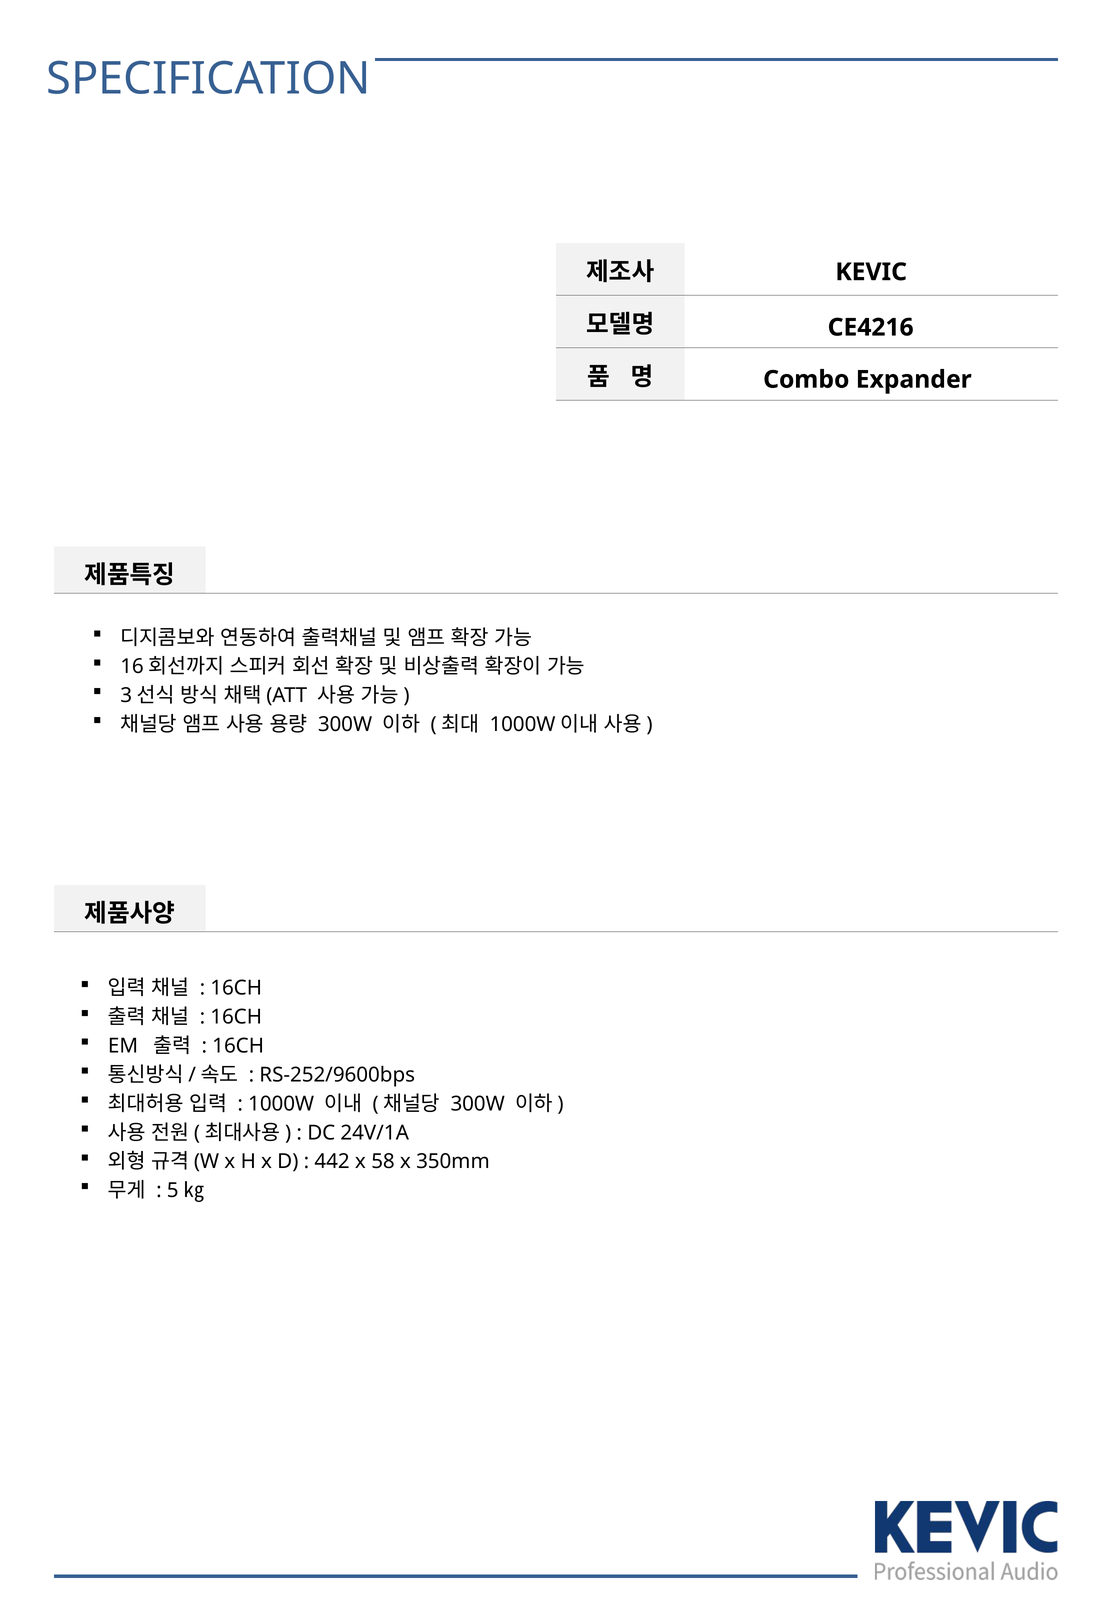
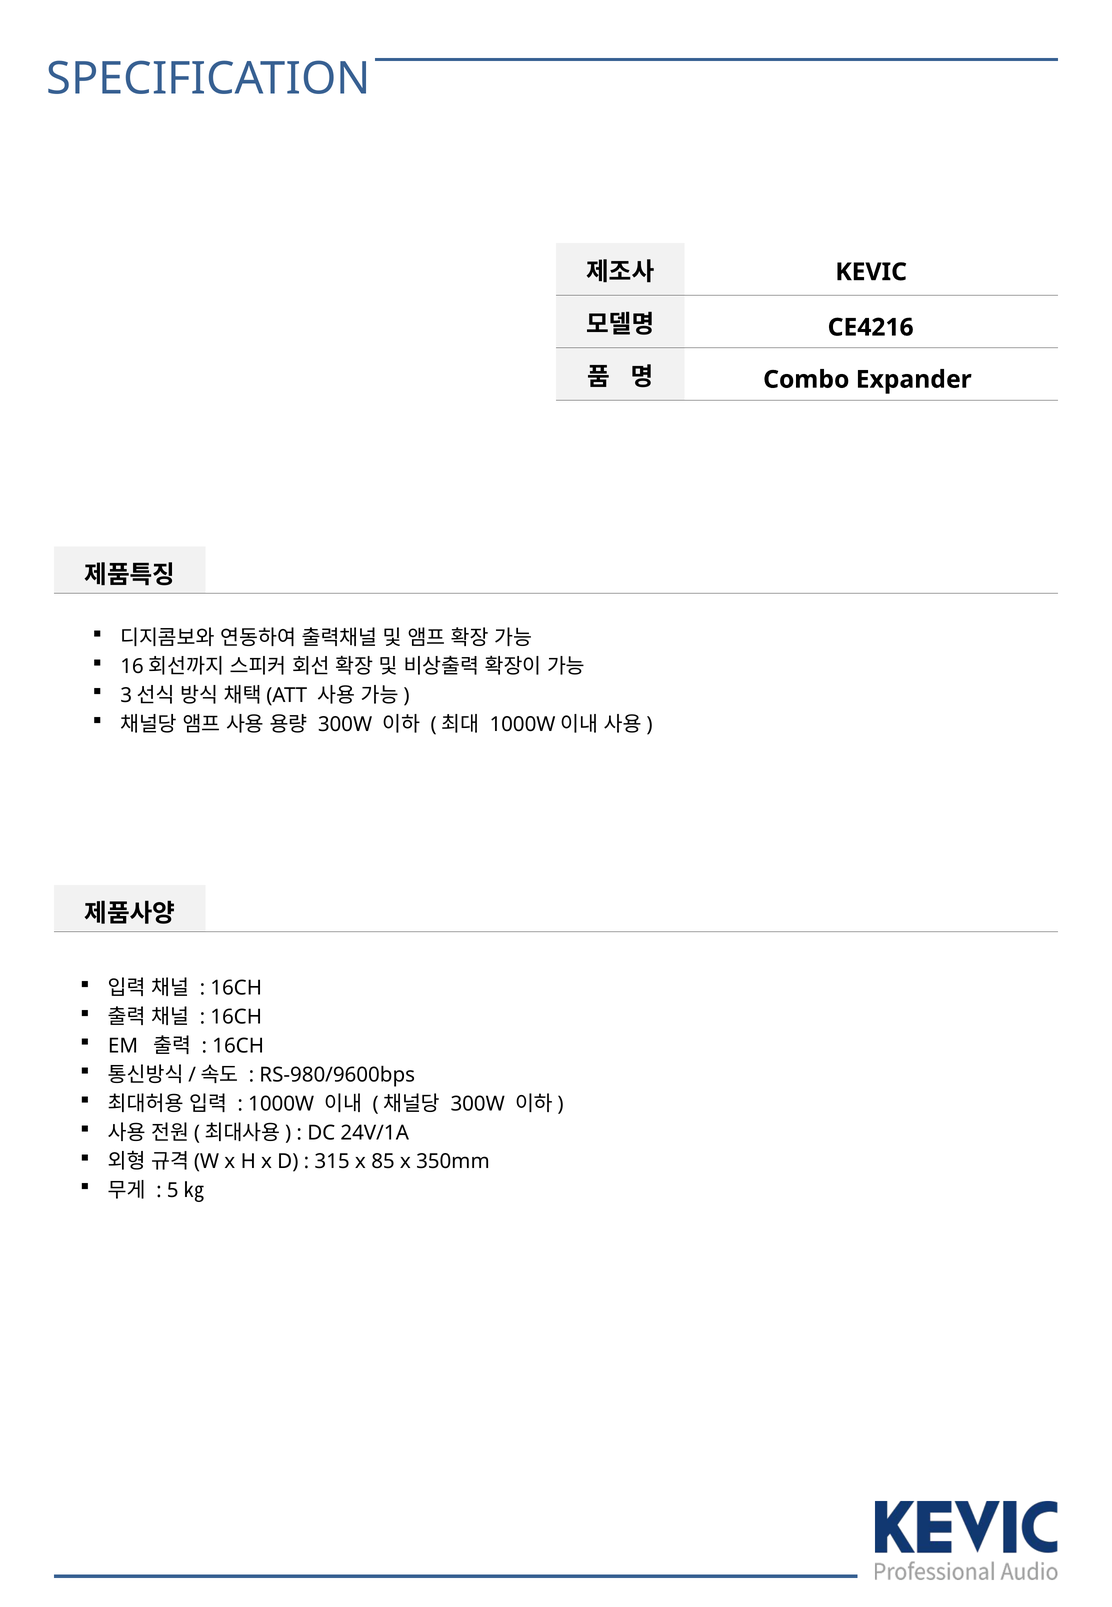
RS-252/9600bps: RS-252/9600bps -> RS-980/9600bps
442: 442 -> 315
58: 58 -> 85
